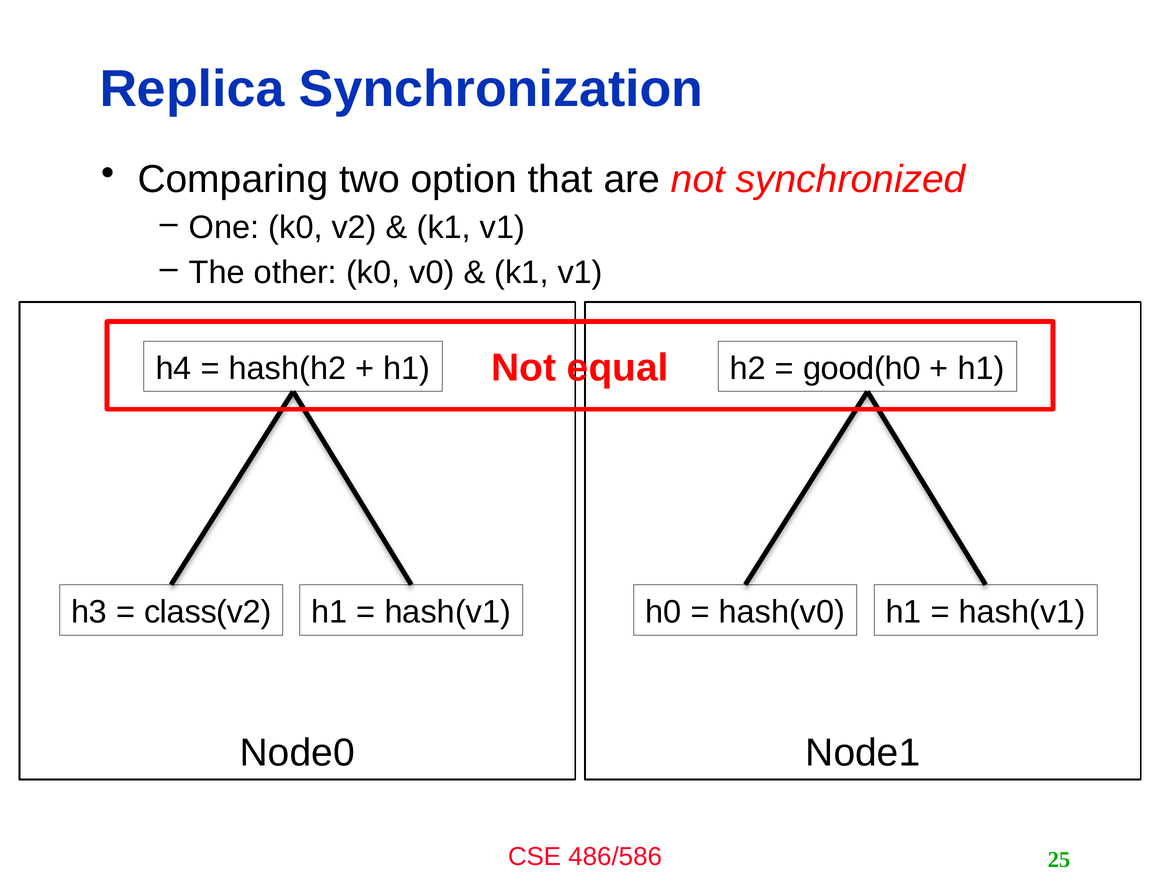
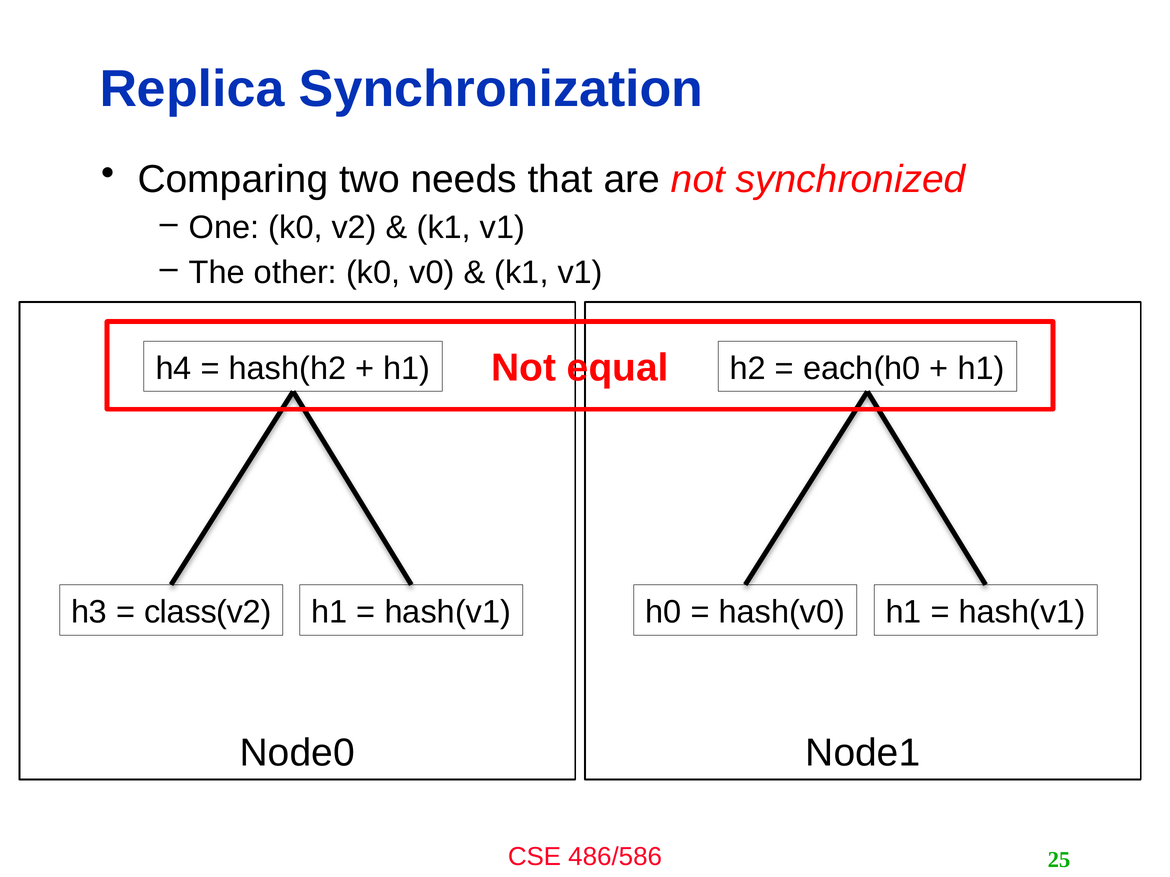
option: option -> needs
good(h0: good(h0 -> each(h0
